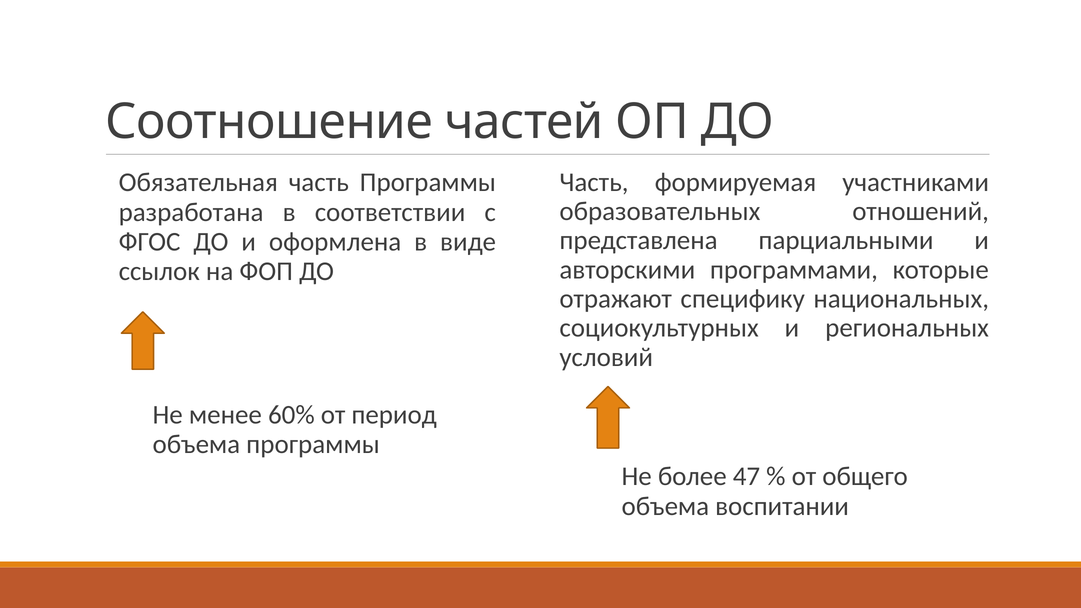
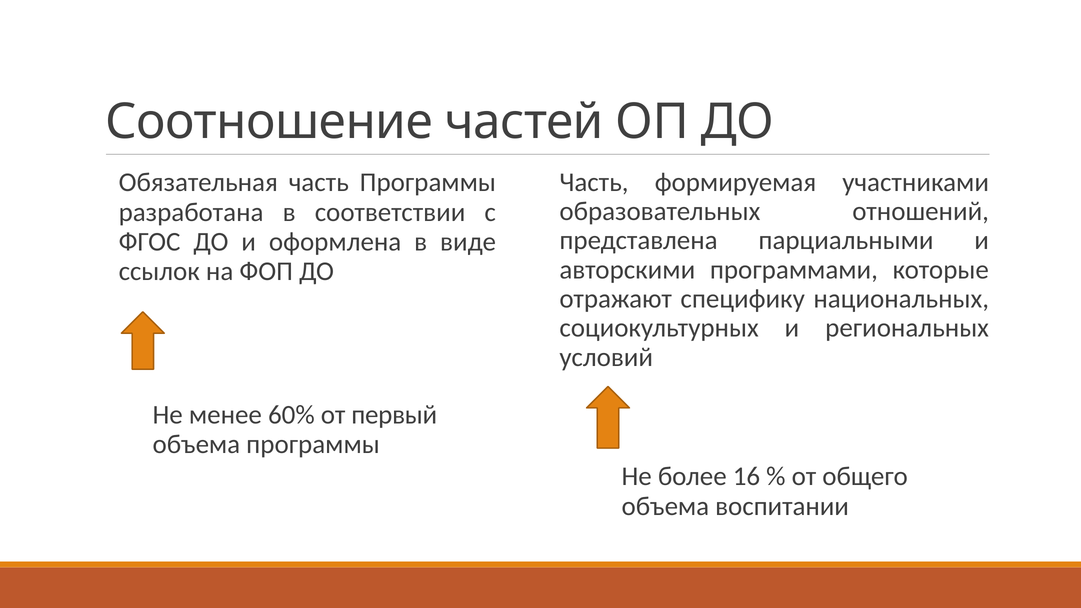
период: период -> первый
47: 47 -> 16
